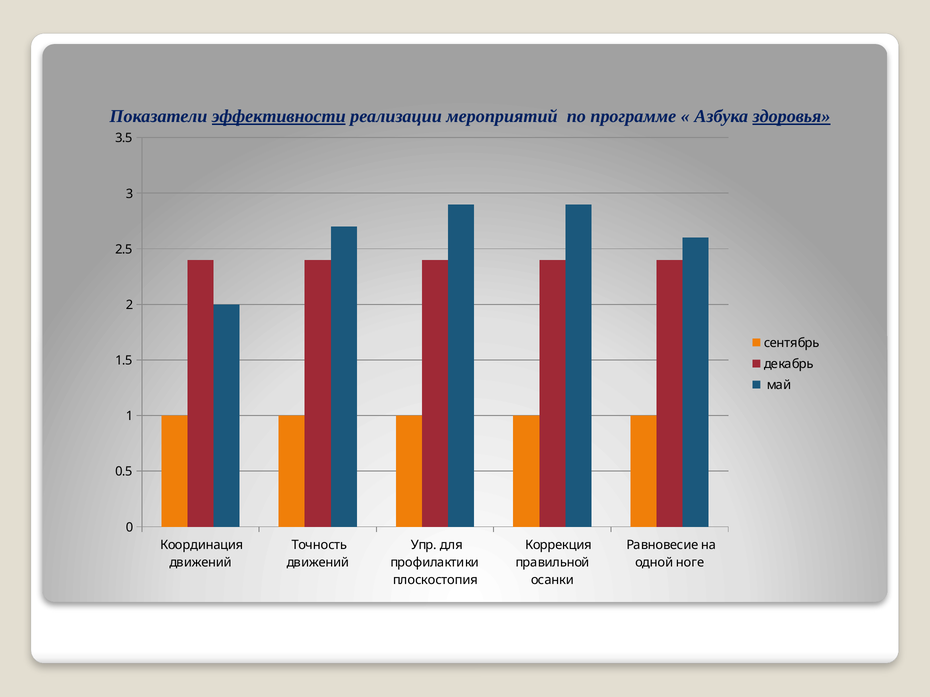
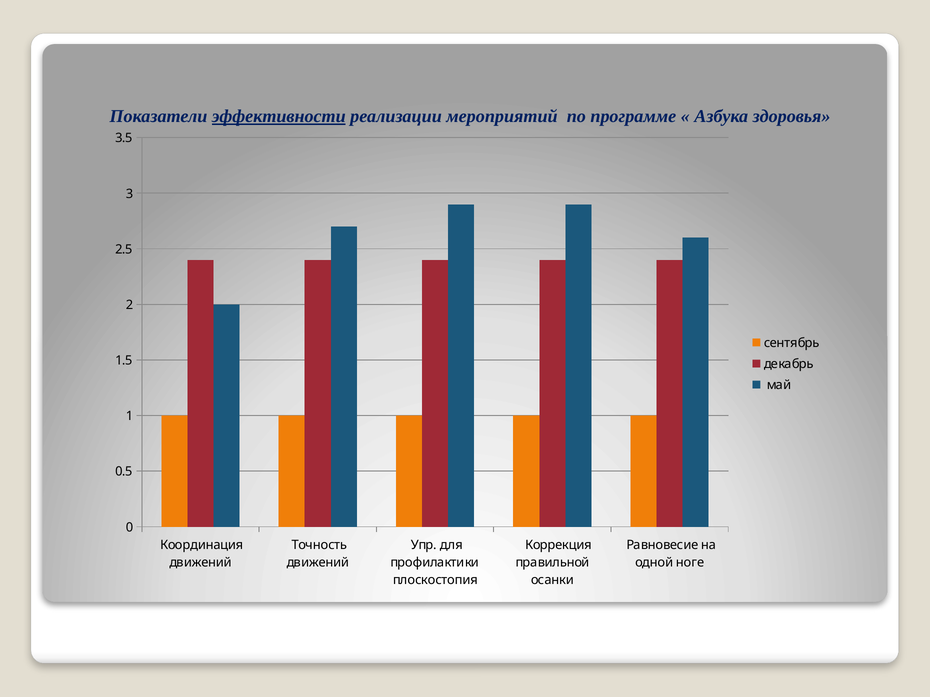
здоровья underline: present -> none
